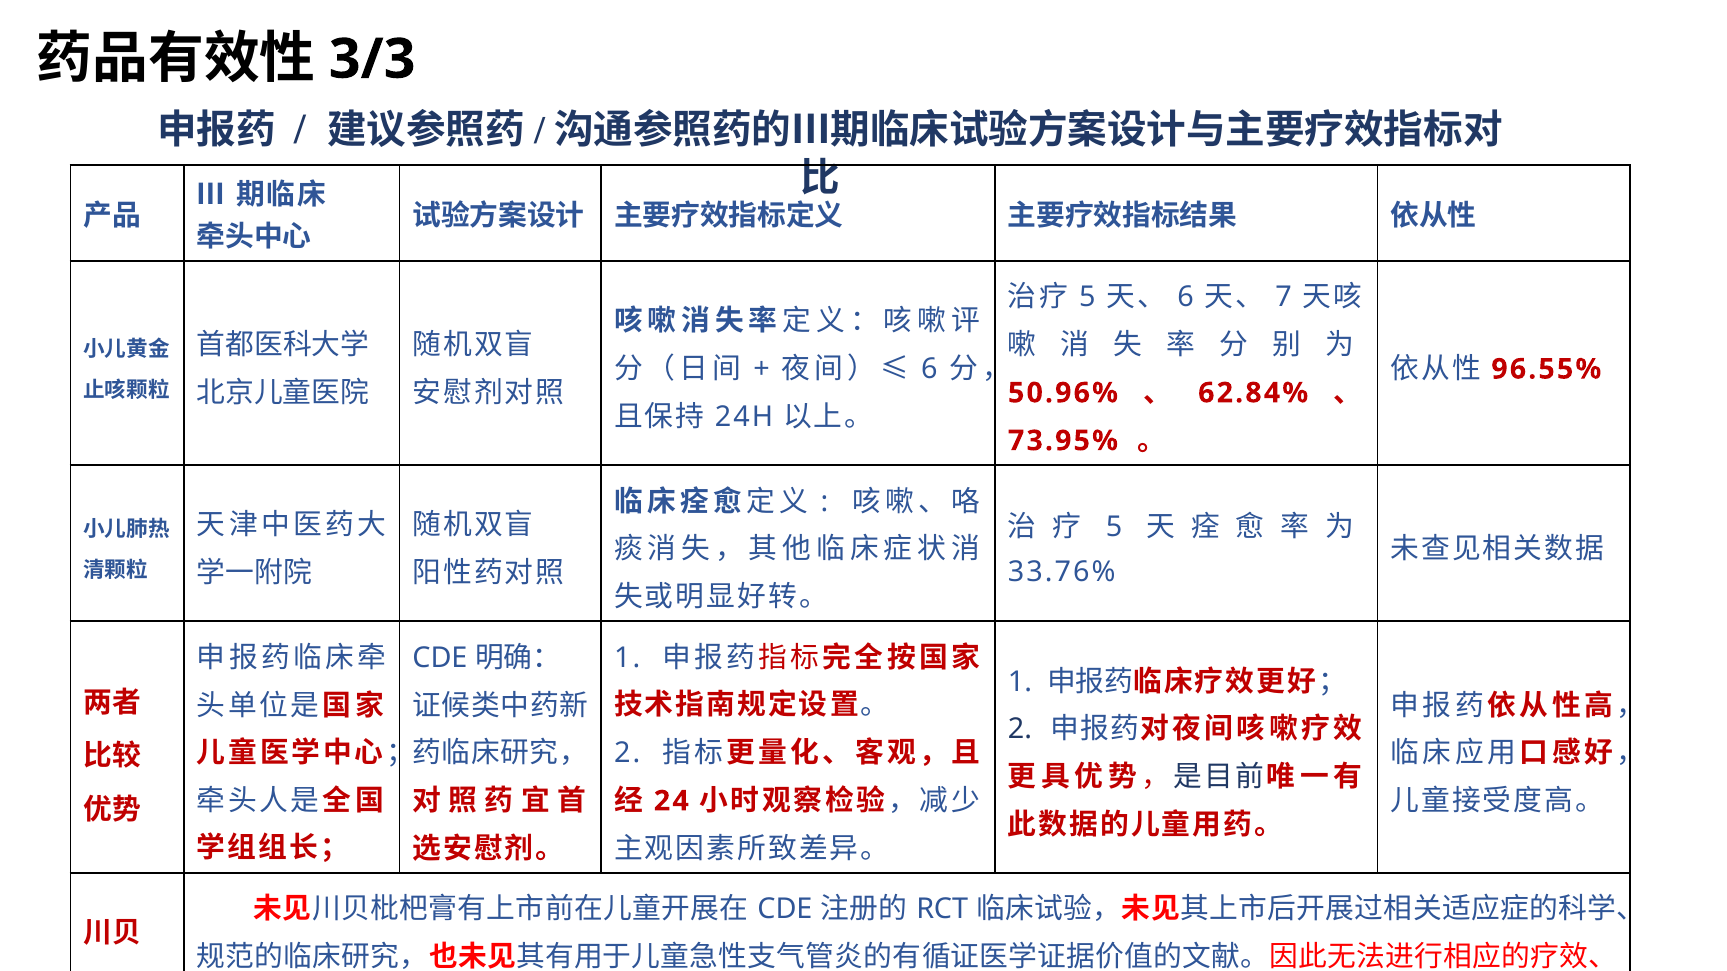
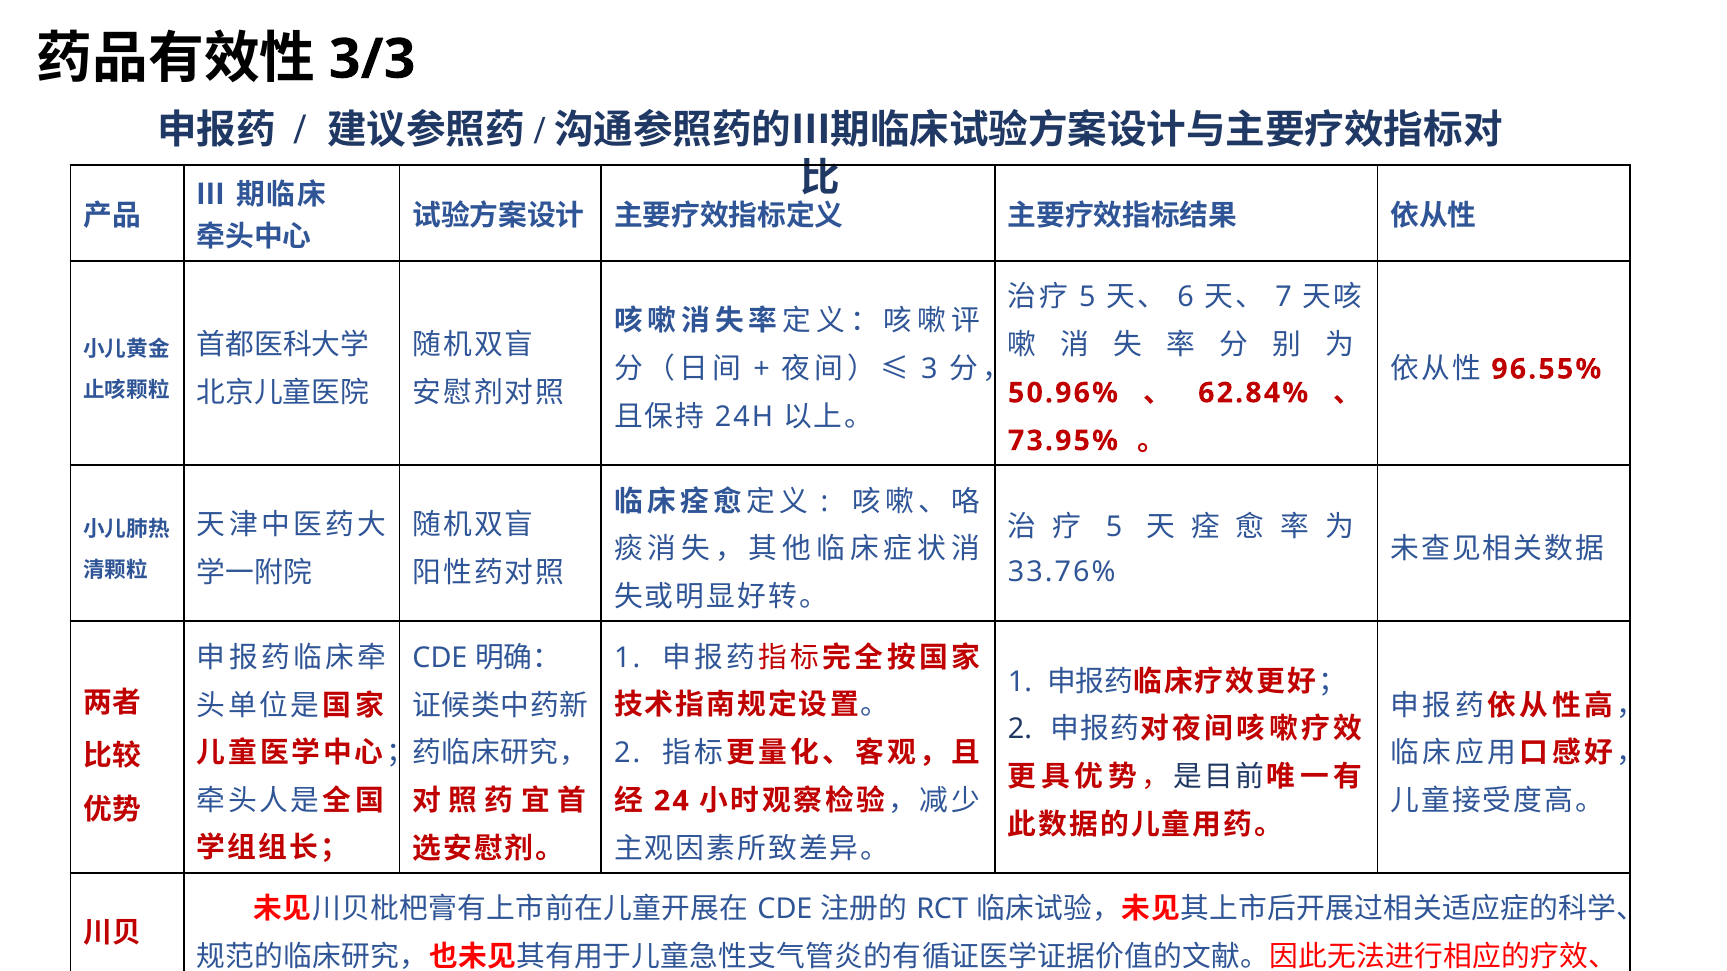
6 at (929, 369): 6 -> 3
